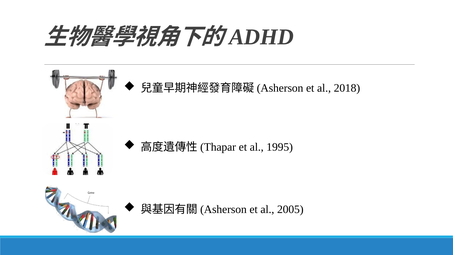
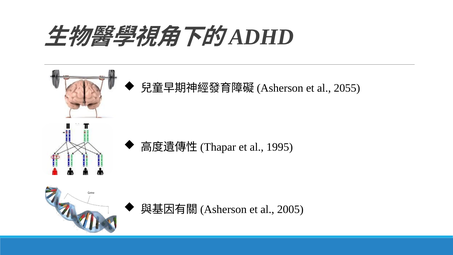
2018: 2018 -> 2055
